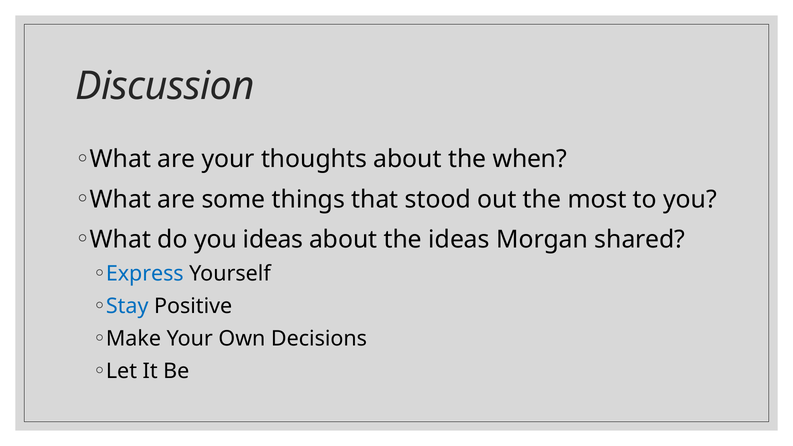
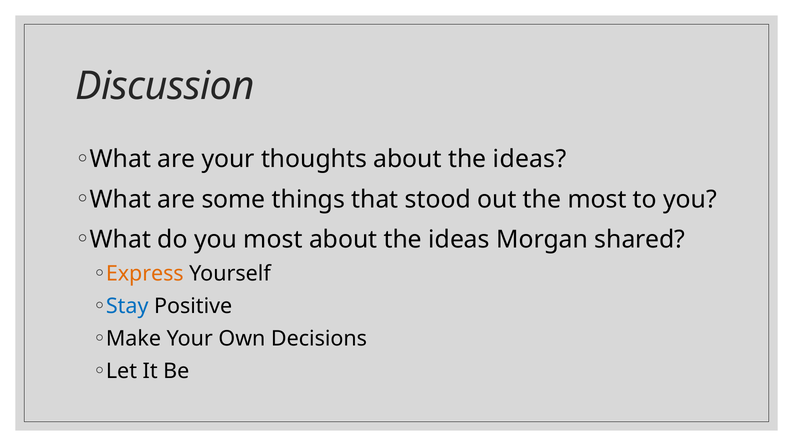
thoughts about the when: when -> ideas
you ideas: ideas -> most
Express colour: blue -> orange
